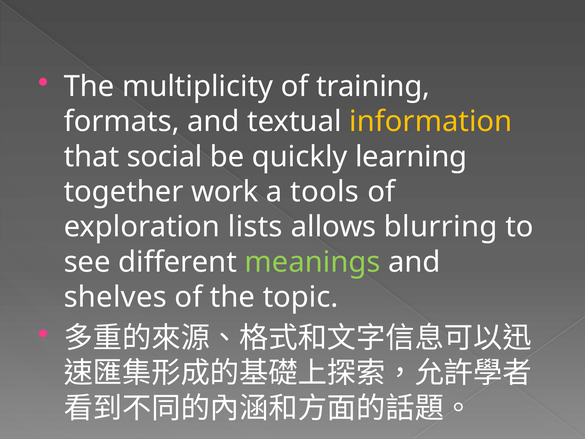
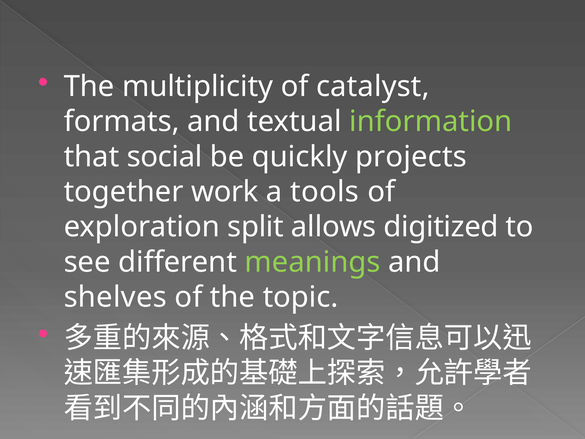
training: training -> catalyst
information colour: yellow -> light green
learning: learning -> projects
lists: lists -> split
blurring: blurring -> digitized
